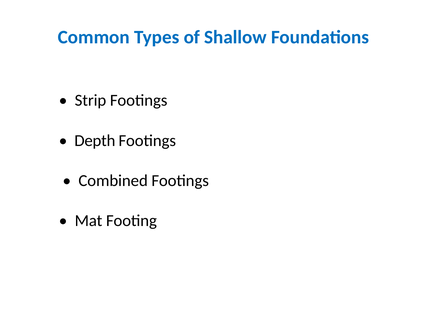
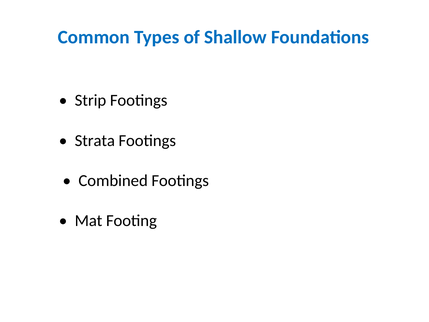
Depth: Depth -> Strata
